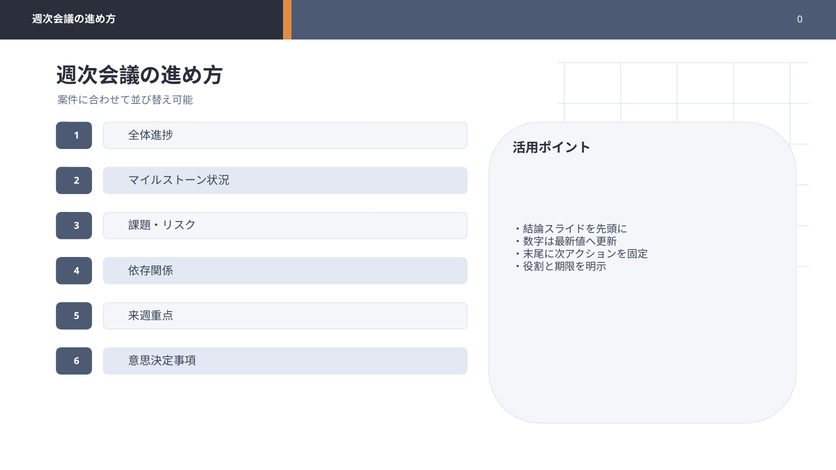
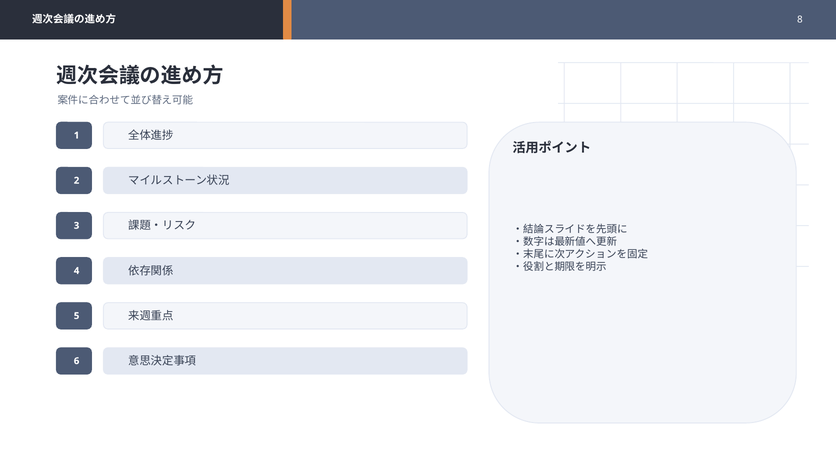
0: 0 -> 8
